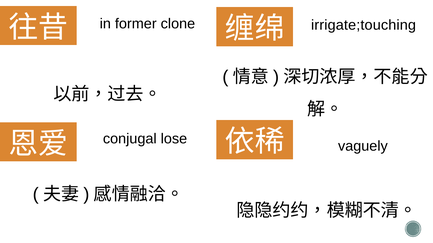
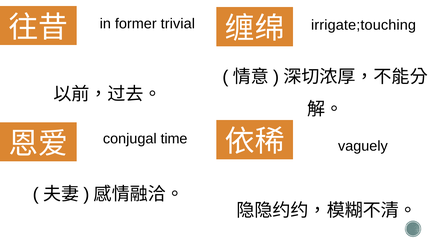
clone: clone -> trivial
lose: lose -> time
